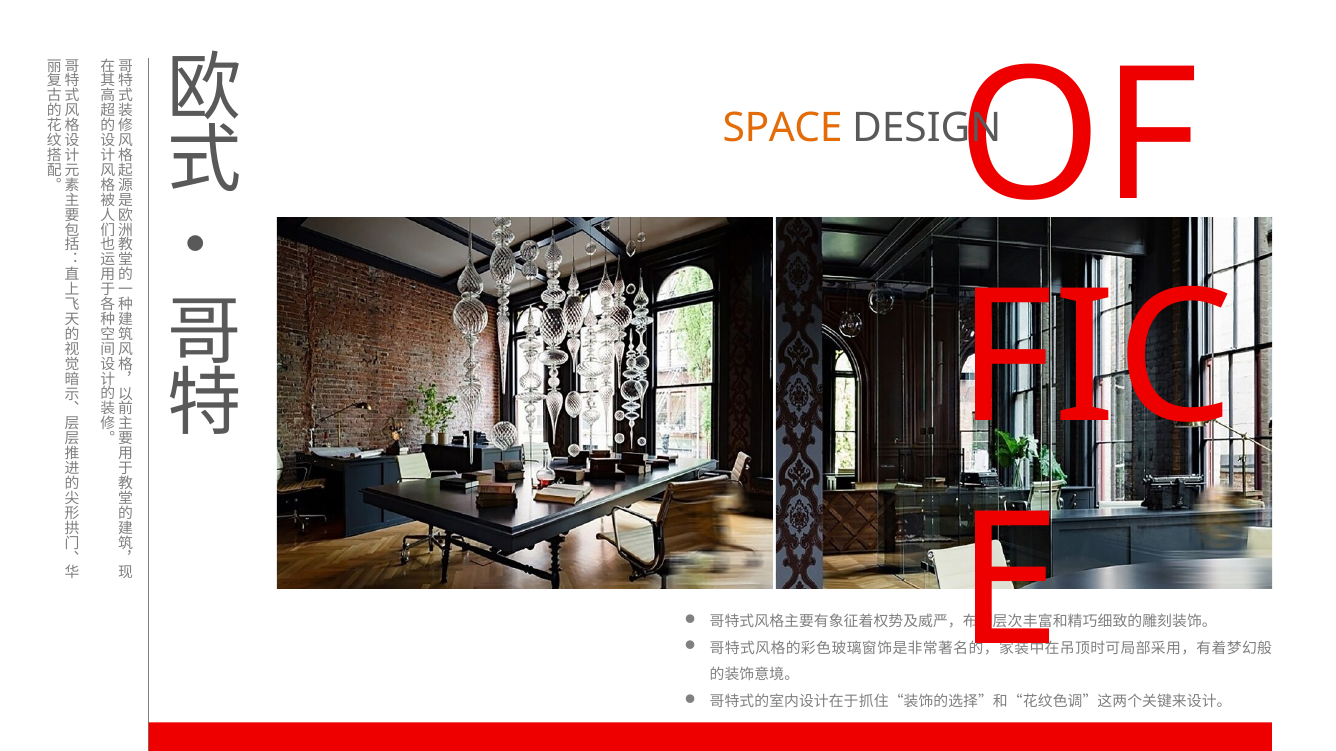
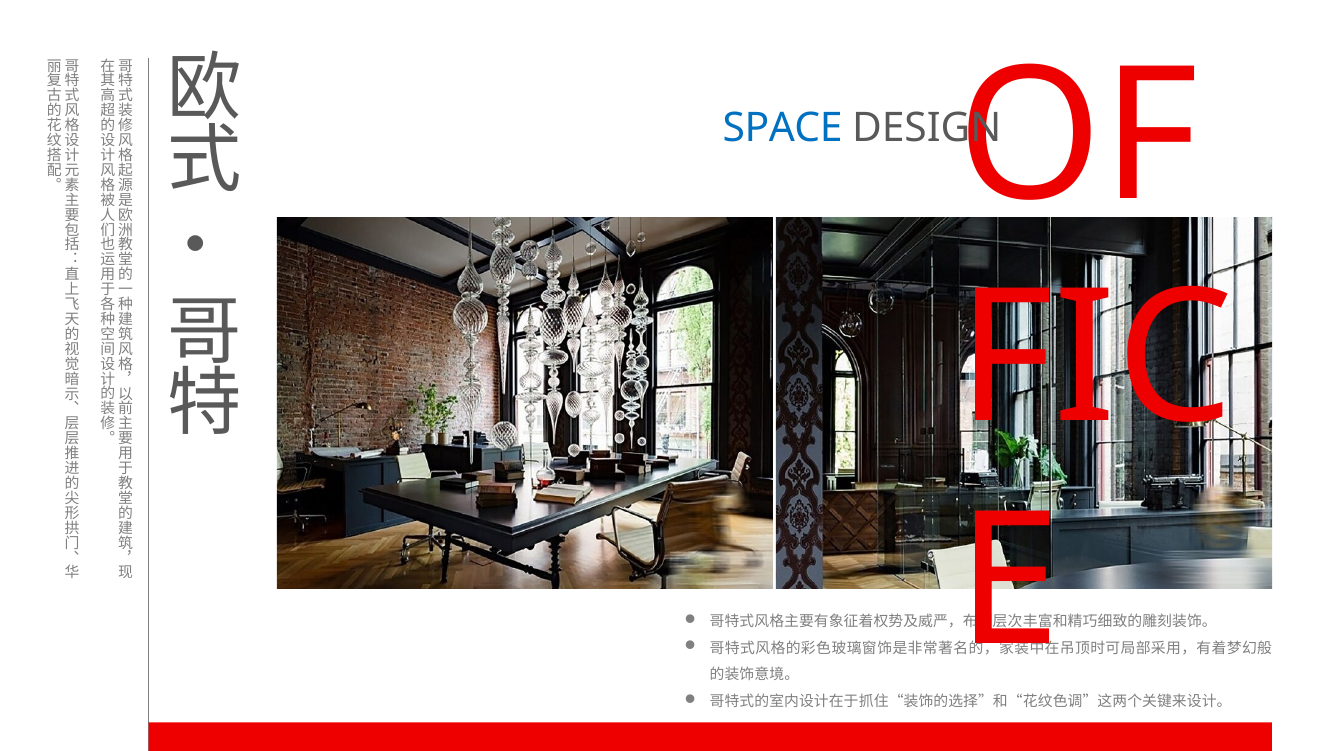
SPACE colour: orange -> blue
